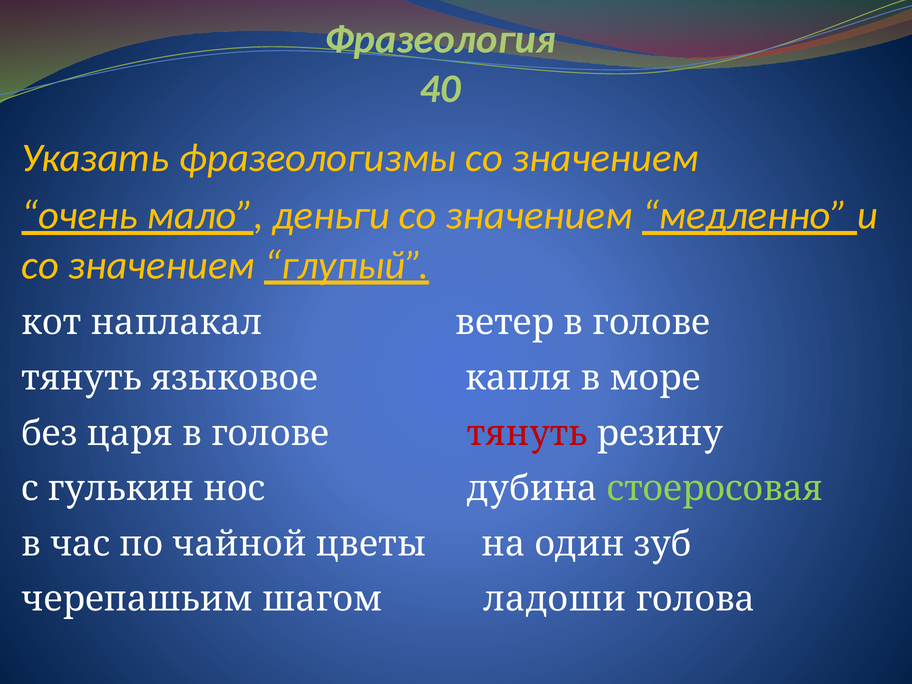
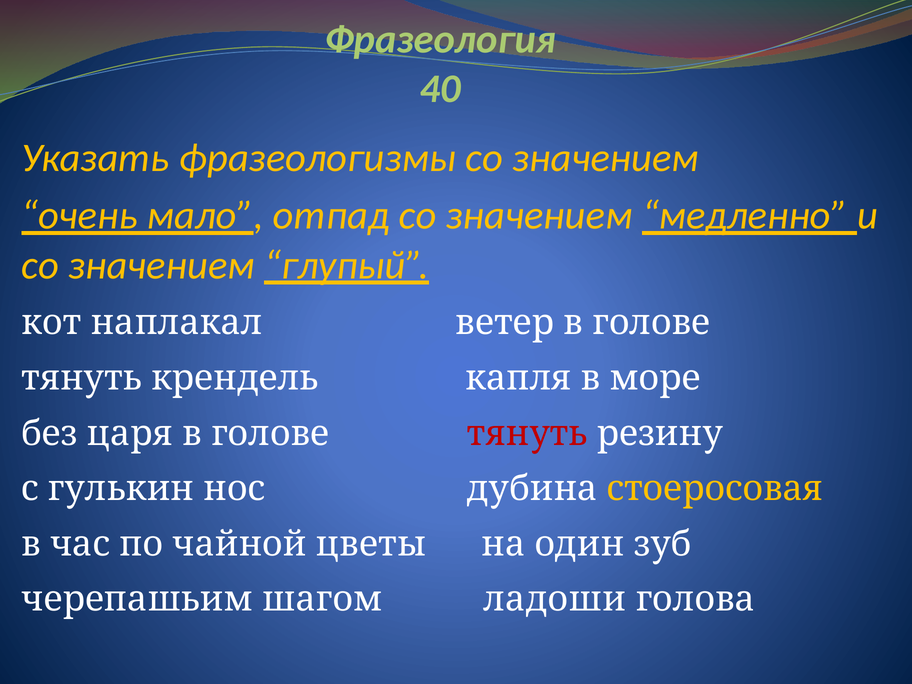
деньги: деньги -> отпад
языковое: языковое -> крендель
стоеросовая colour: light green -> yellow
